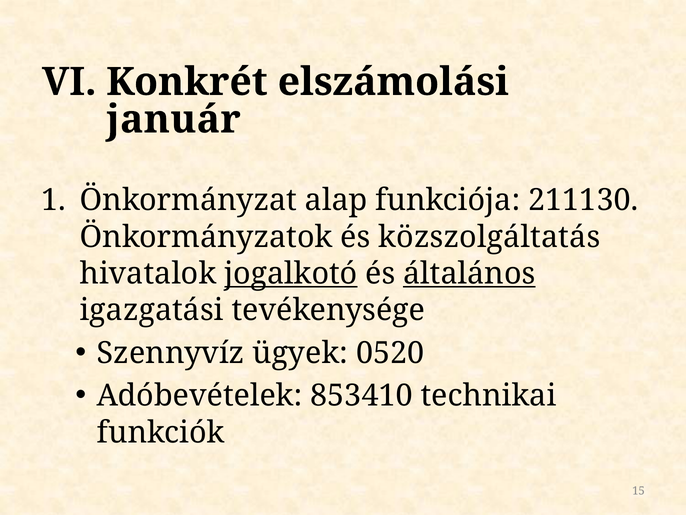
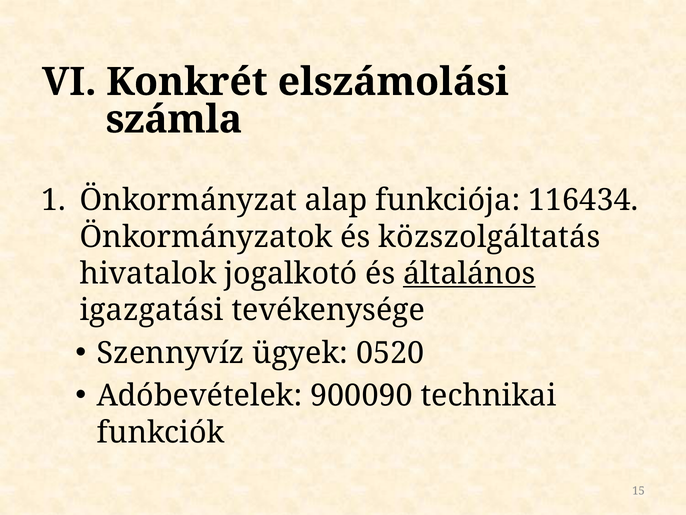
január: január -> számla
211130: 211130 -> 116434
jogalkotó underline: present -> none
853410: 853410 -> 900090
